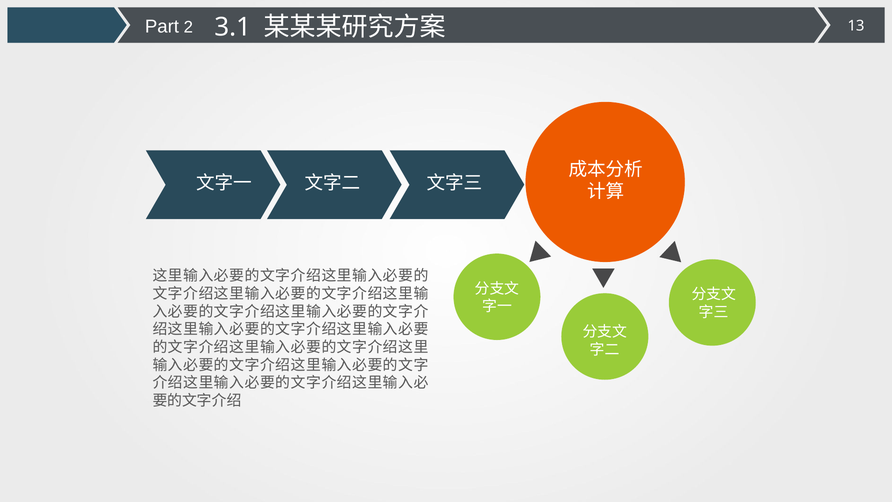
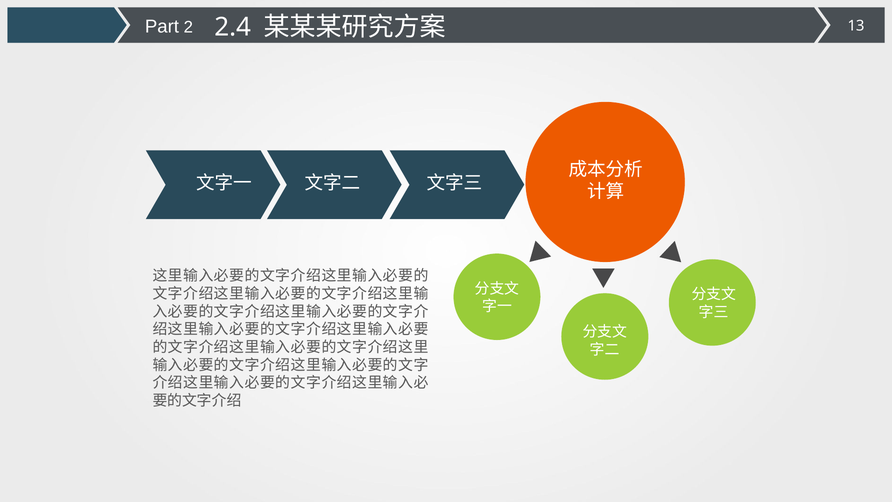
3.1: 3.1 -> 2.4
